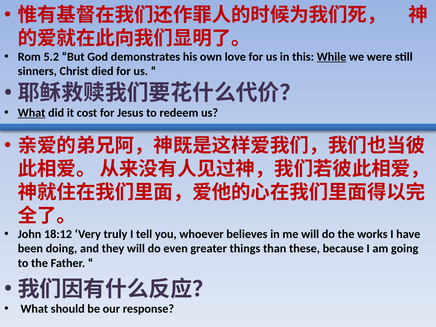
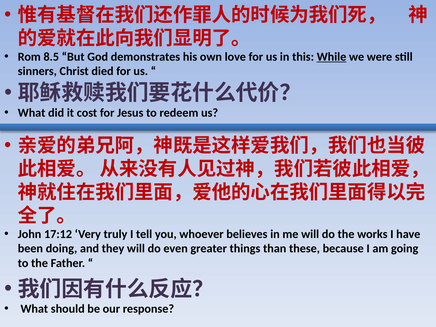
5.2: 5.2 -> 8.5
What at (32, 113) underline: present -> none
18:12: 18:12 -> 17:12
